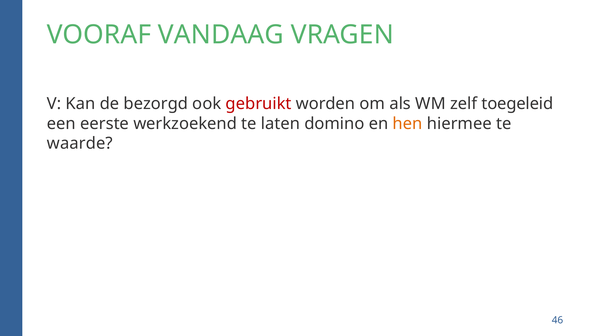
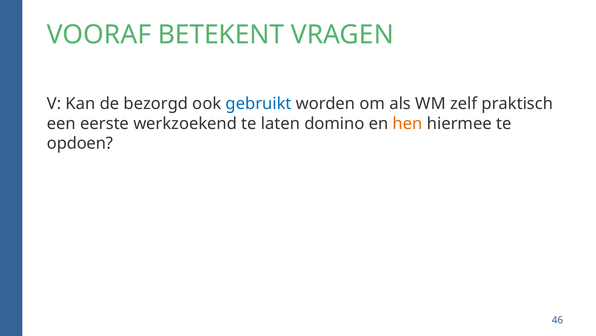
VANDAAG: VANDAAG -> BETEKENT
gebruikt colour: red -> blue
toegeleid: toegeleid -> praktisch
waarde: waarde -> opdoen
